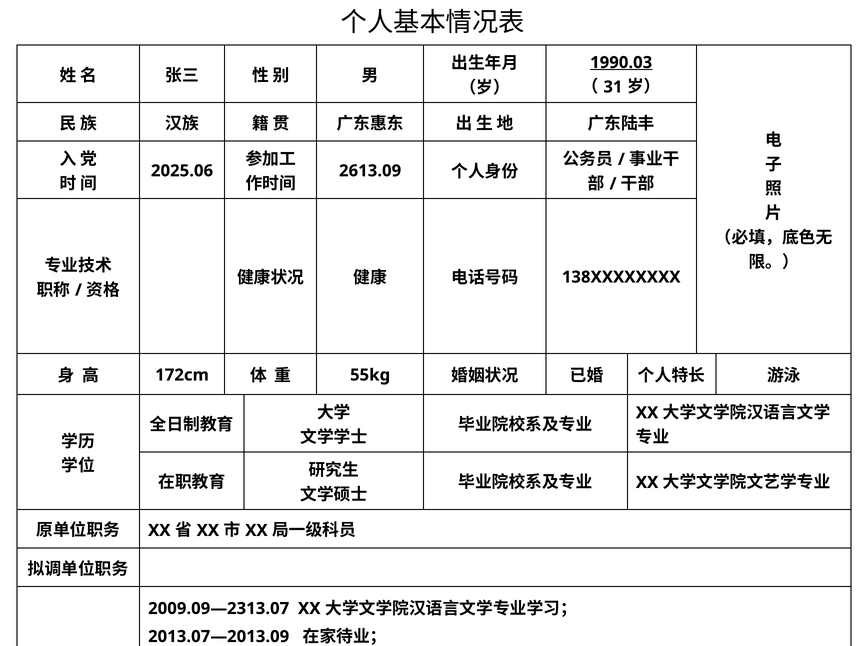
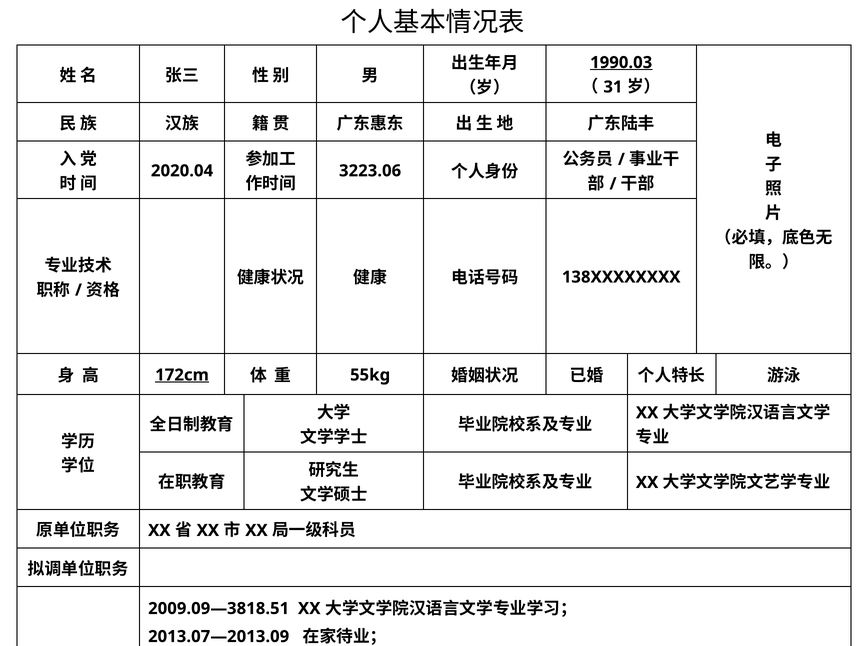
2025.06: 2025.06 -> 2020.04
2613.09: 2613.09 -> 3223.06
172cm underline: none -> present
2009.09—2313.07: 2009.09—2313.07 -> 2009.09—3818.51
